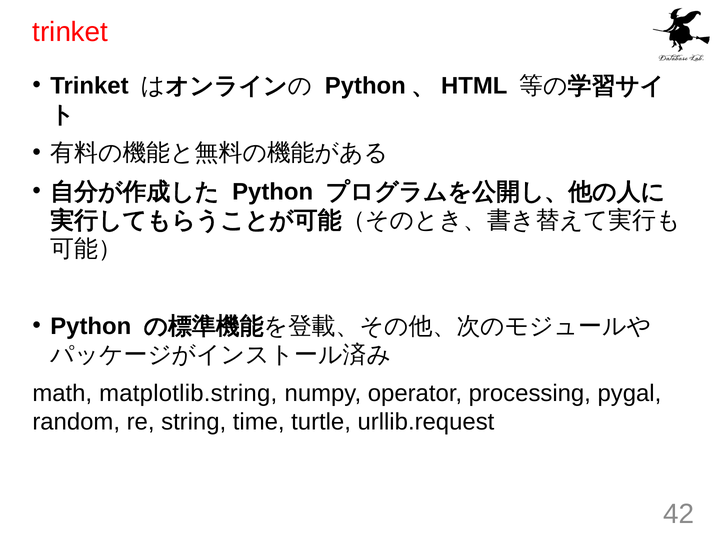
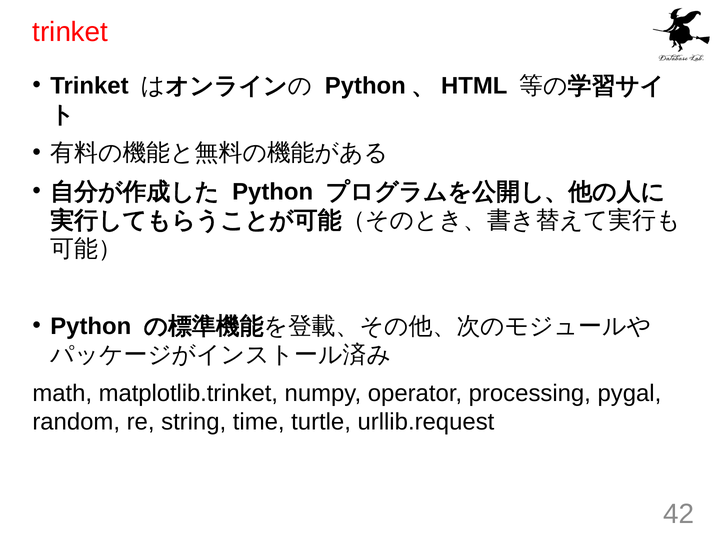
matplotlib.string: matplotlib.string -> matplotlib.trinket
